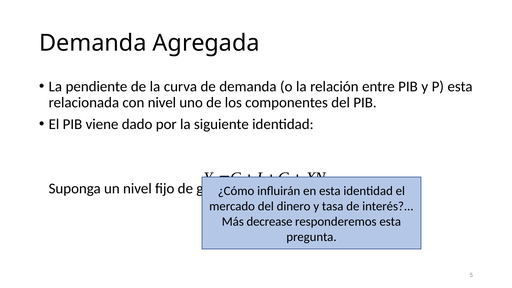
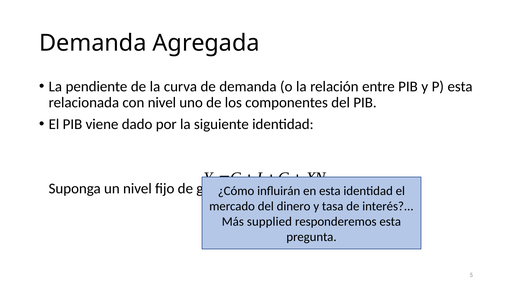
decrease: decrease -> supplied
